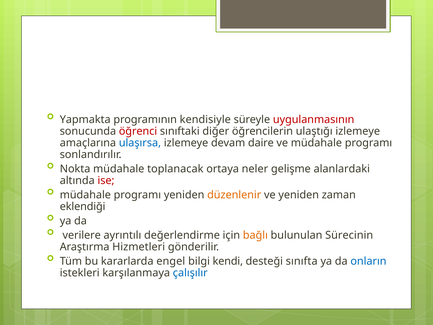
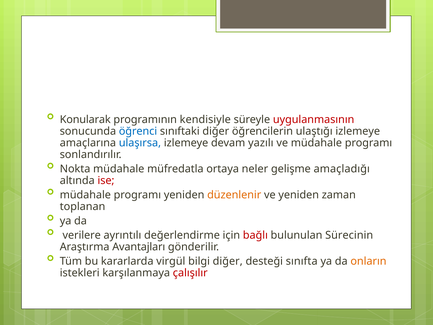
Yapmakta: Yapmakta -> Konularak
öğrenci colour: red -> blue
daire: daire -> yazılı
toplanacak: toplanacak -> müfredatla
alanlardaki: alanlardaki -> amaçladığı
eklendiği: eklendiği -> toplanan
bağlı colour: orange -> red
Hizmetleri: Hizmetleri -> Avantajları
engel: engel -> virgül
bilgi kendi: kendi -> diğer
onların colour: blue -> orange
çalışılır colour: blue -> red
